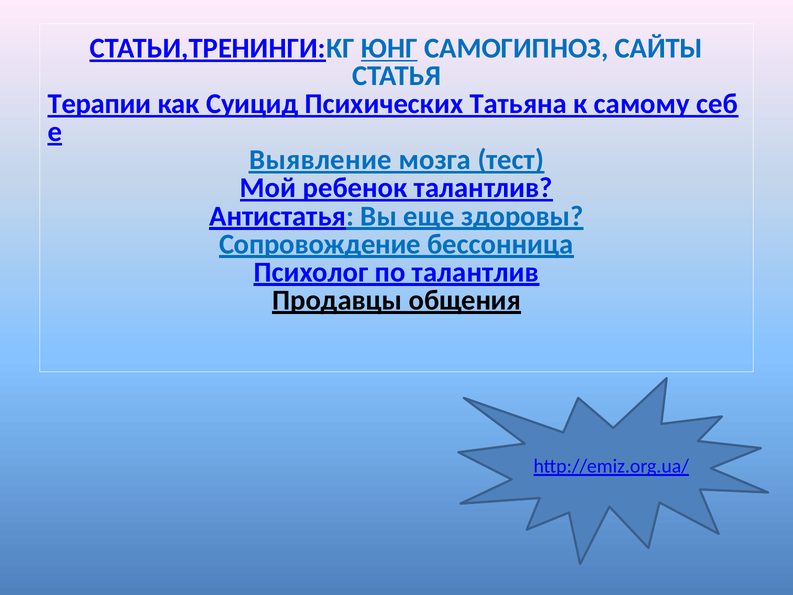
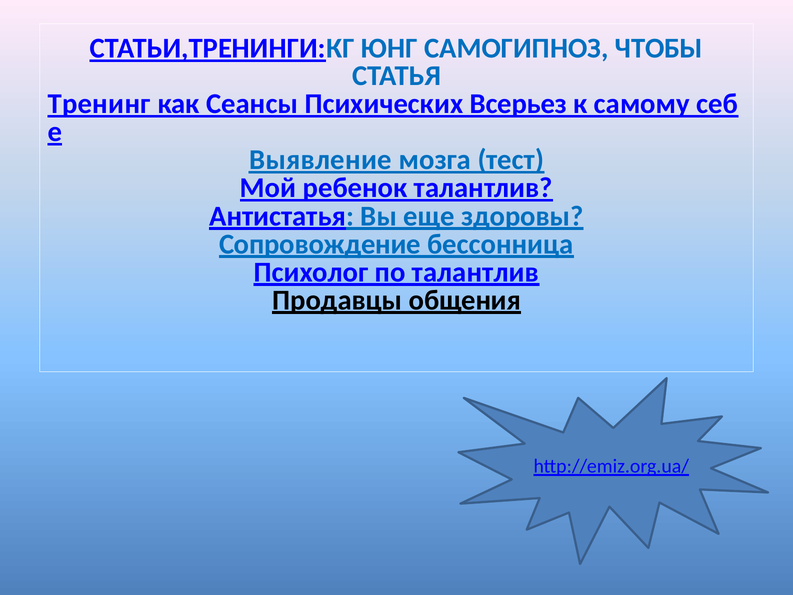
ЮНГ underline: present -> none
САЙТЫ: САЙТЫ -> ЧТОБЫ
Терапии: Терапии -> Тренинг
Суицид: Суицид -> Сеансы
Татьяна: Татьяна -> Всерьез
